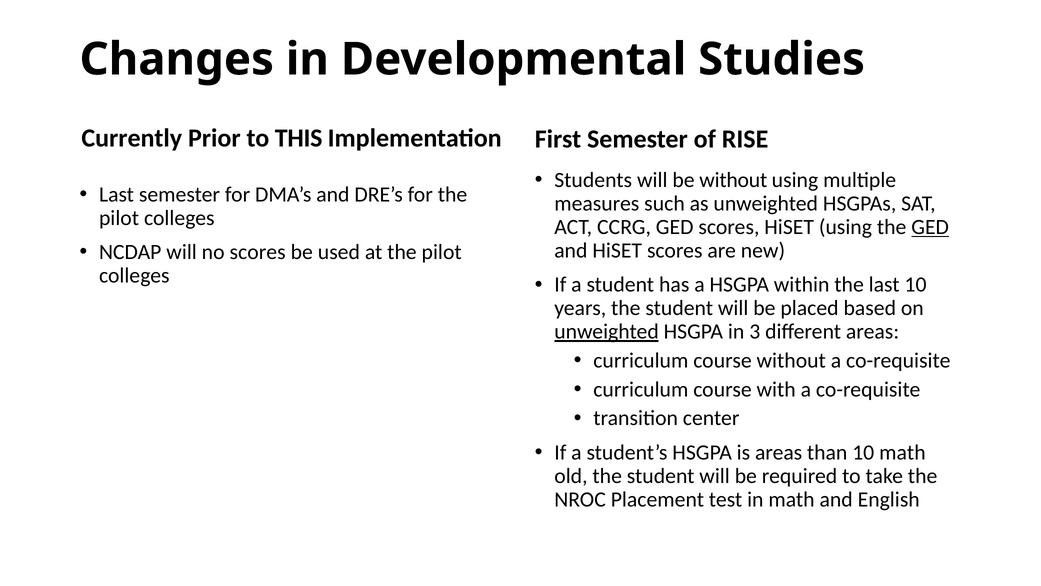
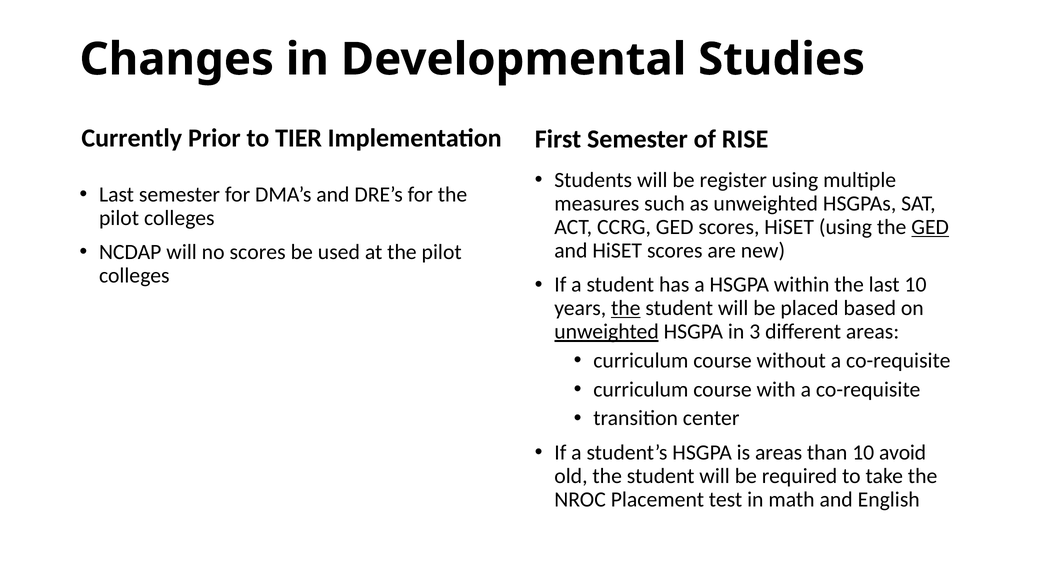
THIS: THIS -> TIER
be without: without -> register
the at (626, 308) underline: none -> present
10 math: math -> avoid
